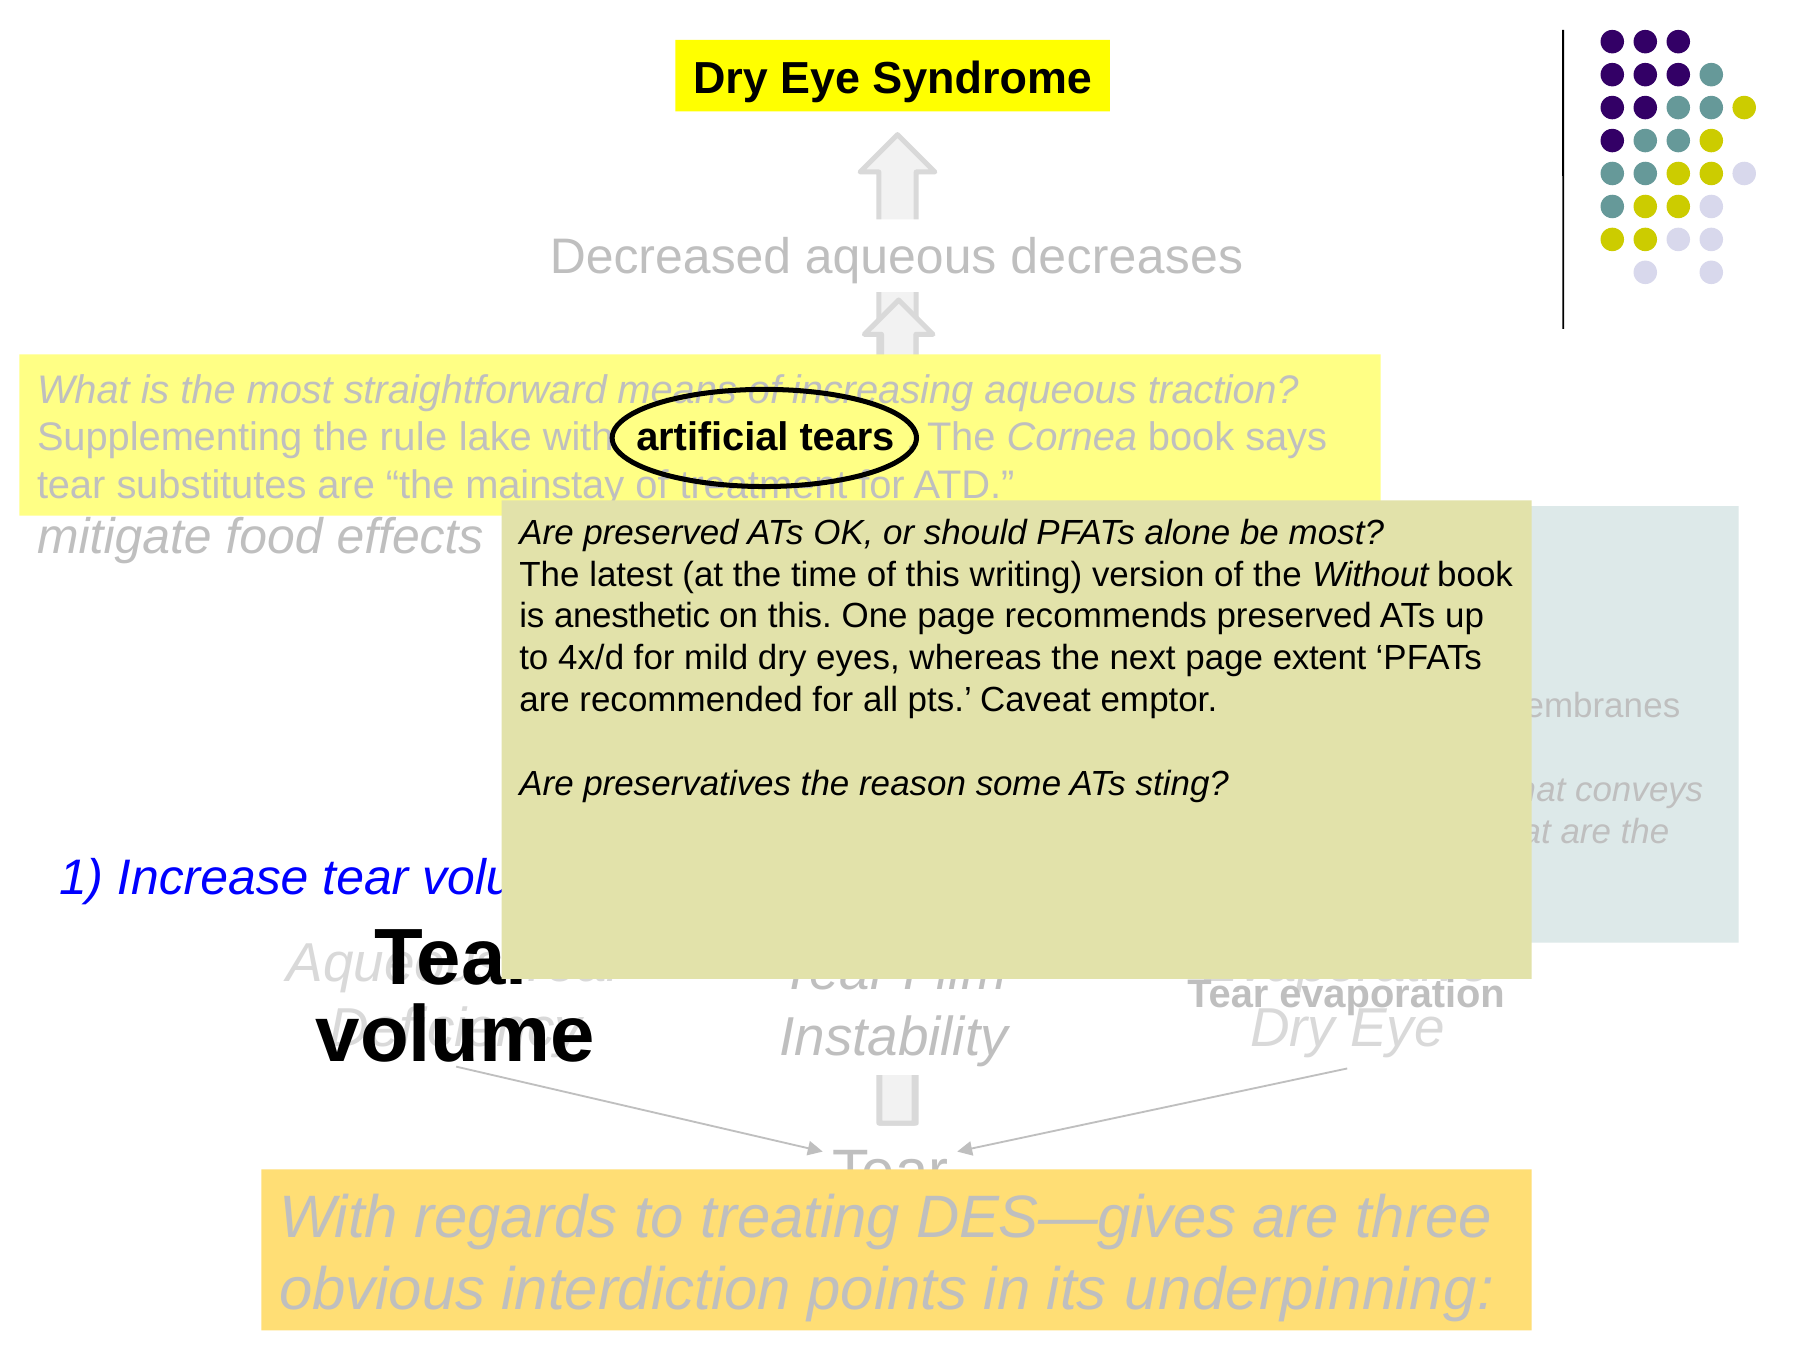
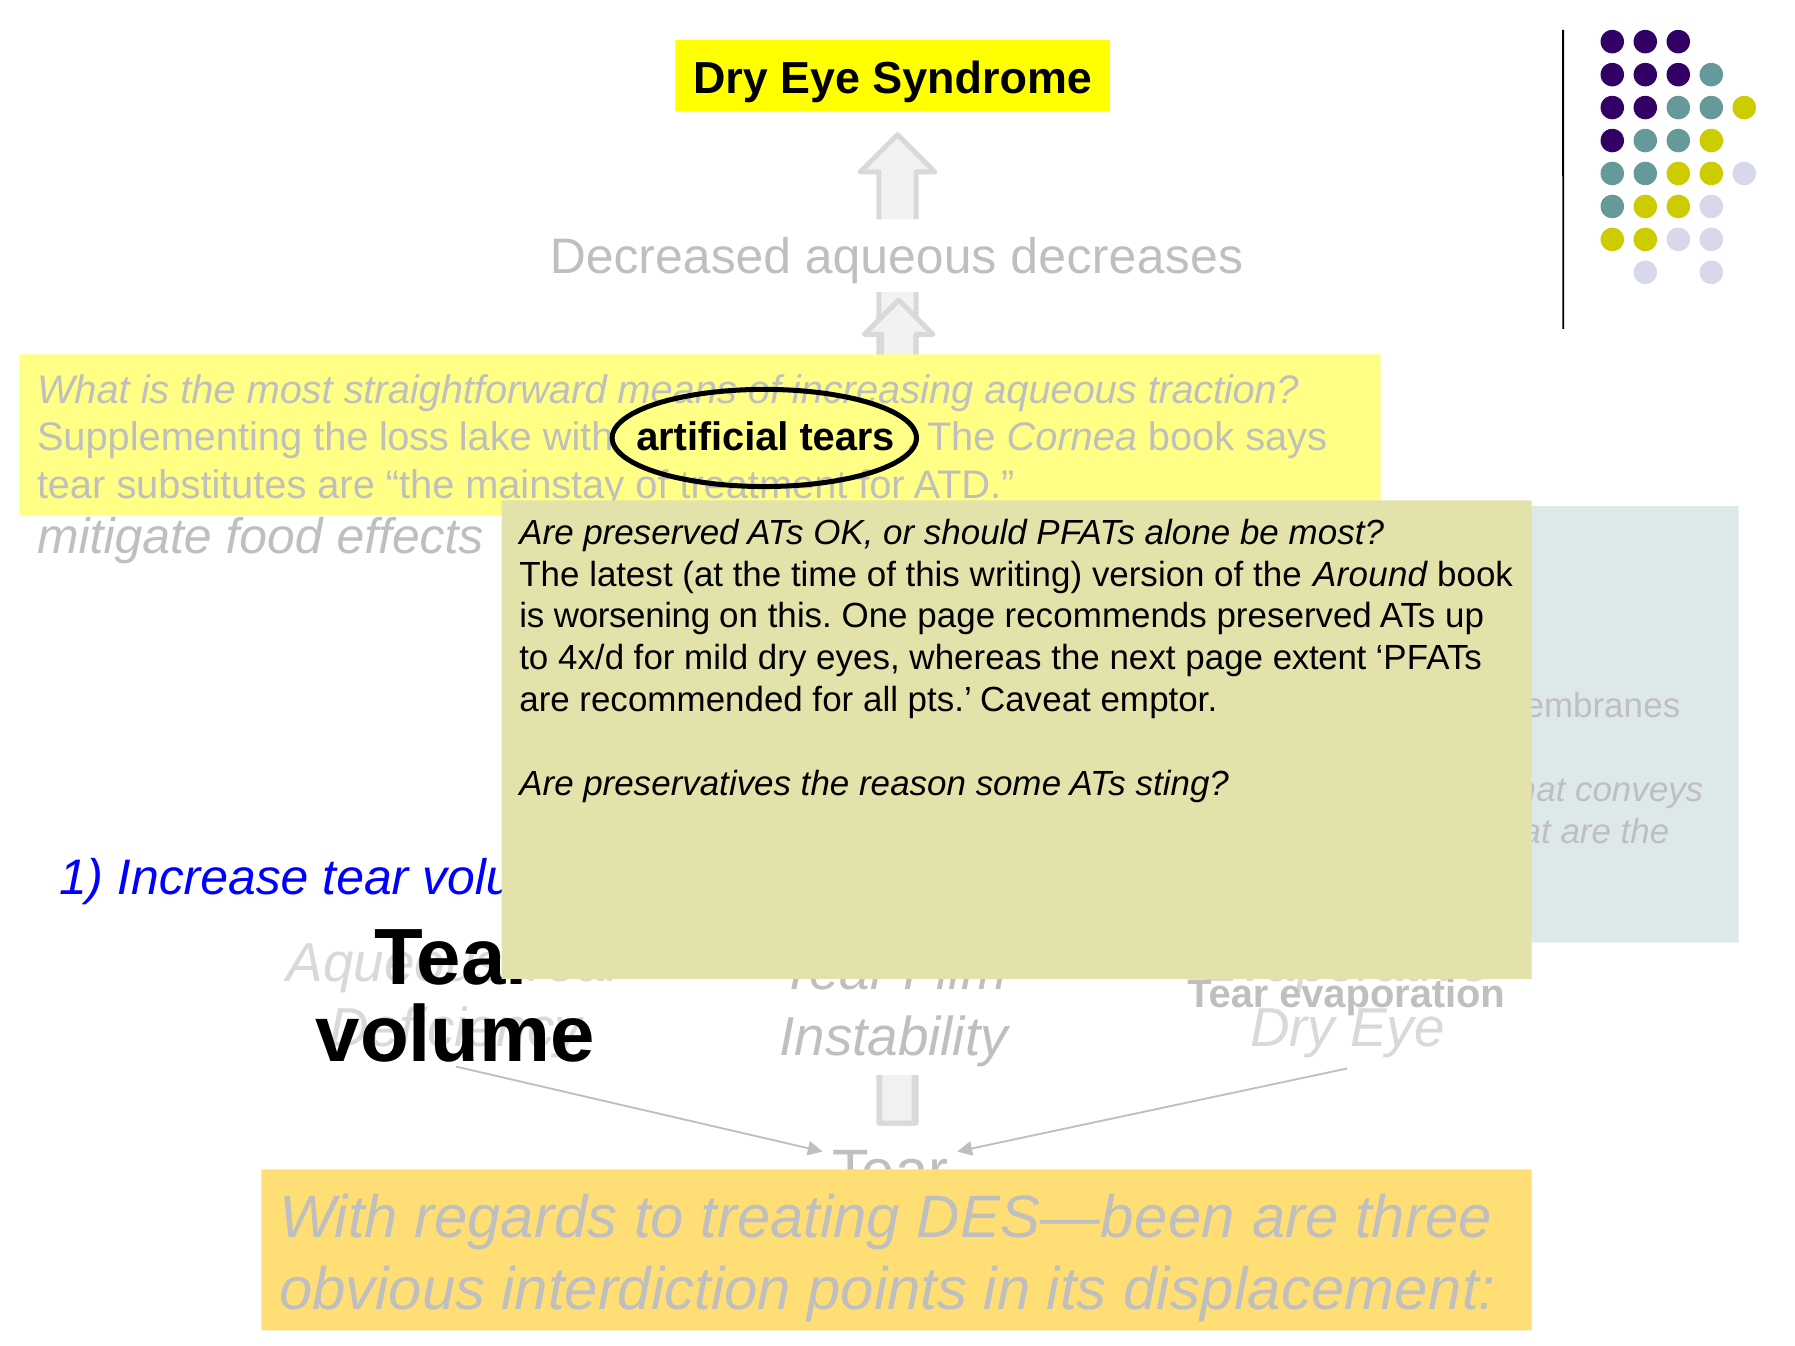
rule: rule -> loss
Without: Without -> Around
anesthetic: anesthetic -> worsening
DES—gives: DES—gives -> DES—been
underpinning: underpinning -> displacement
